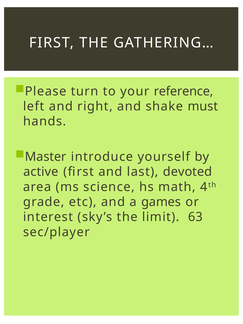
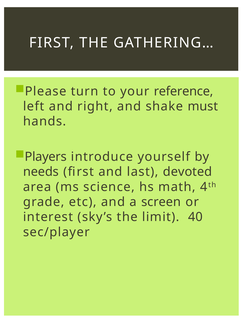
Master: Master -> Players
active: active -> needs
games: games -> screen
63: 63 -> 40
